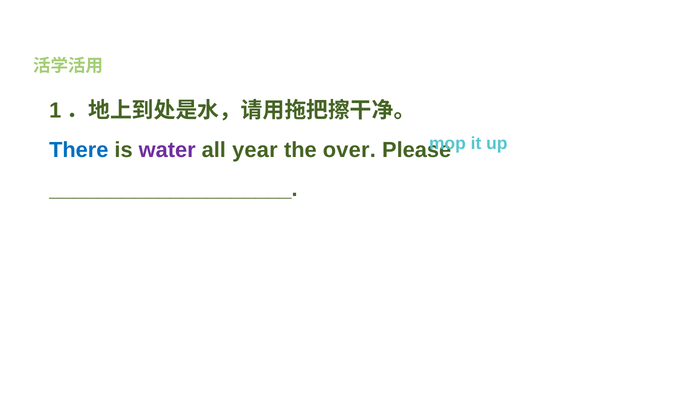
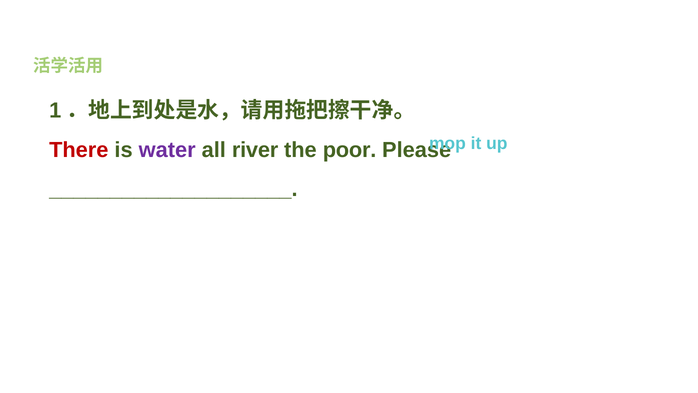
There colour: blue -> red
year: year -> river
over: over -> poor
